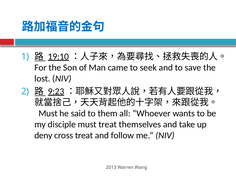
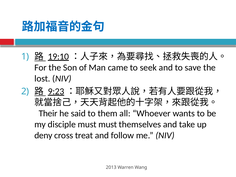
Must at (48, 113): Must -> Their
must treat: treat -> must
